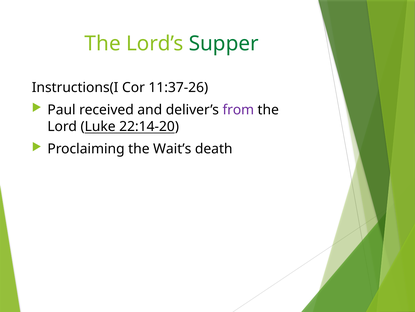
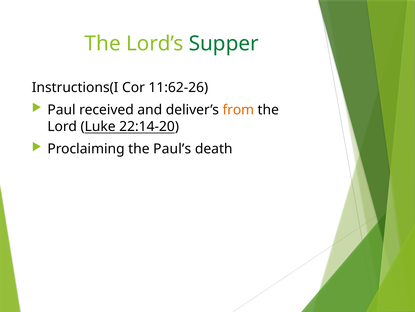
11:37-26: 11:37-26 -> 11:62-26
from colour: purple -> orange
Wait’s: Wait’s -> Paul’s
